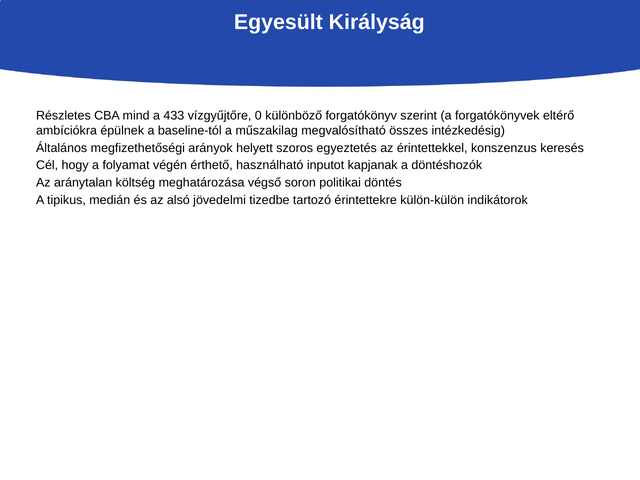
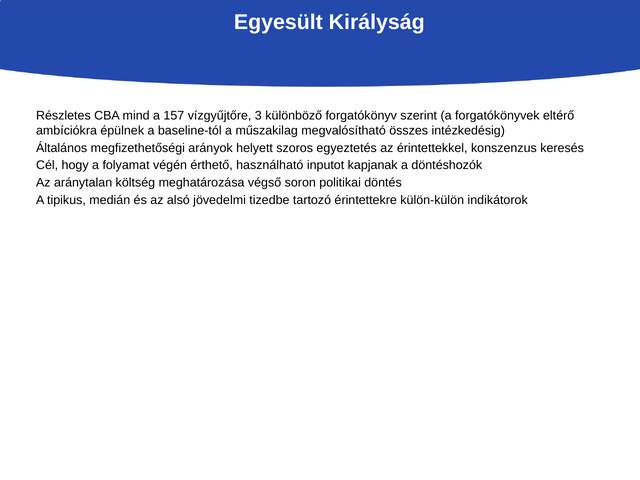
433: 433 -> 157
0: 0 -> 3
